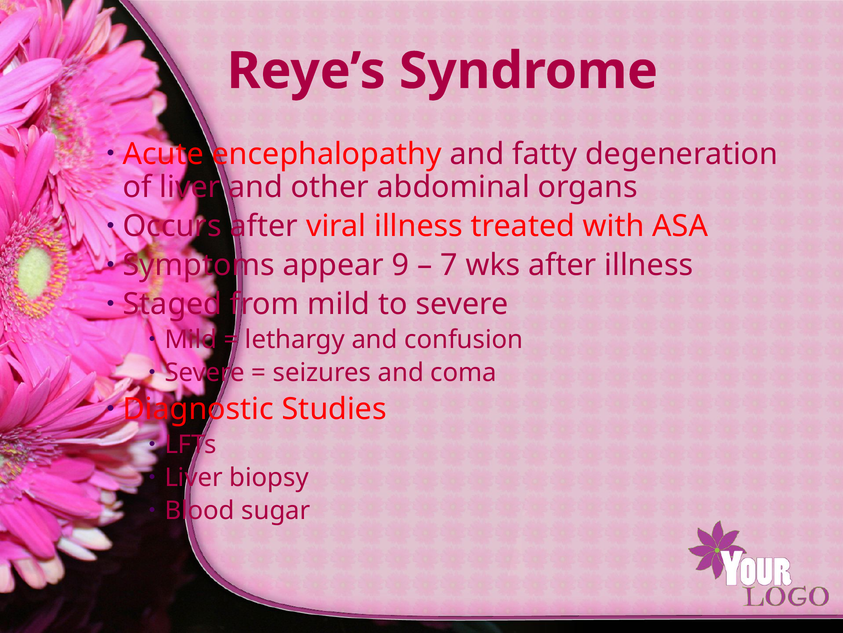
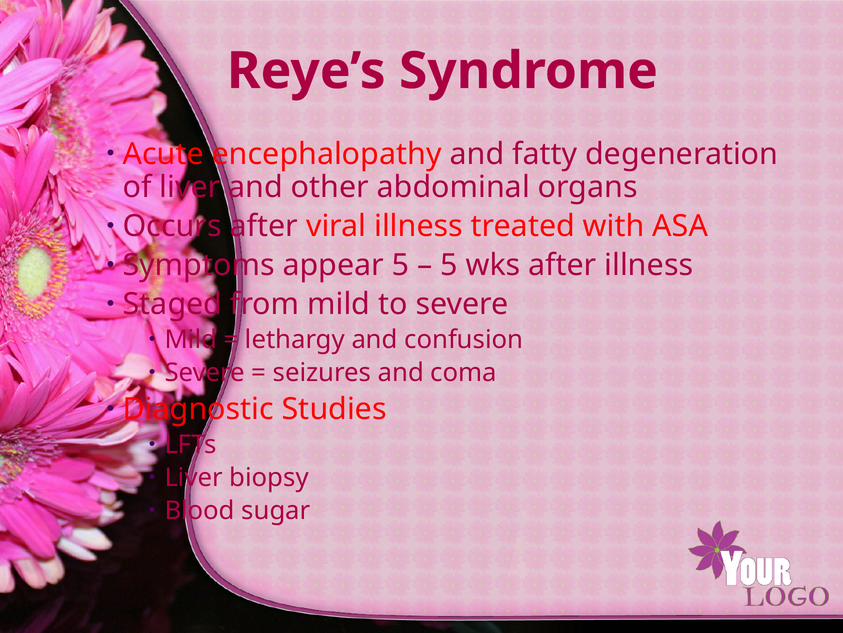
appear 9: 9 -> 5
7 at (449, 265): 7 -> 5
